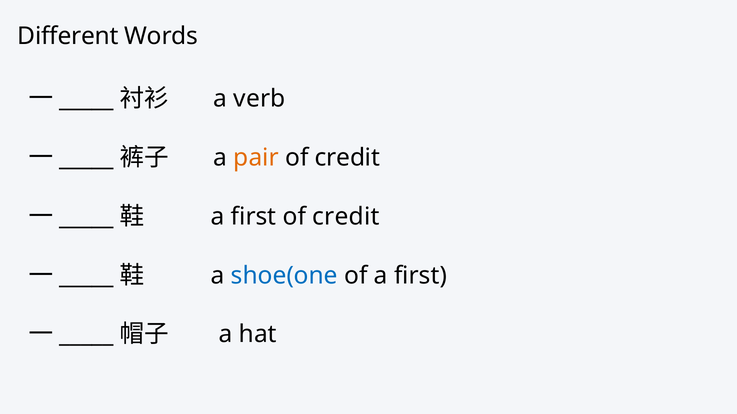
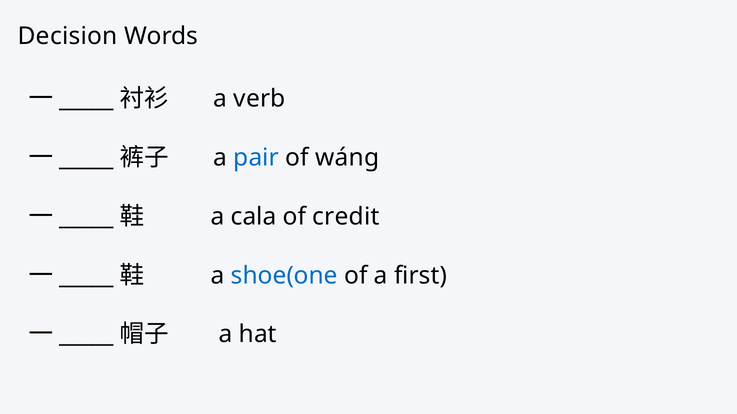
Different: Different -> Decision
pair colour: orange -> blue
credit at (347, 158): credit -> wáng
first at (254, 217): first -> cala
